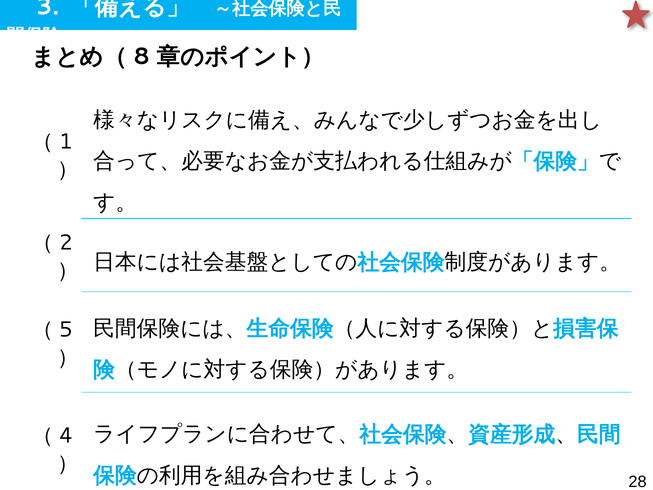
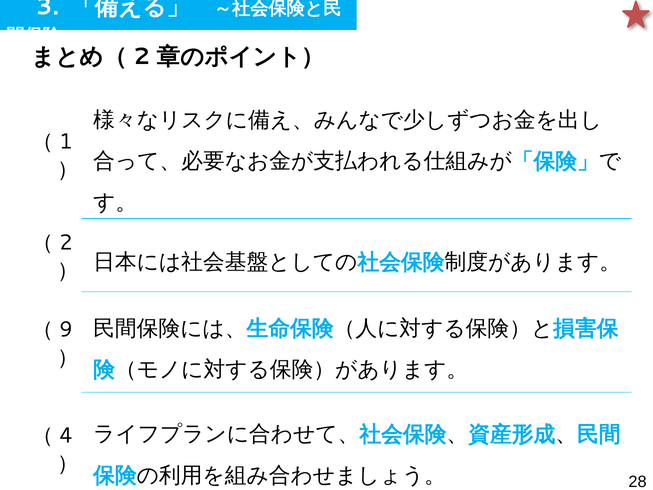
8 at (142, 56): 8 -> 2
5: 5 -> 9
